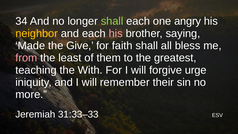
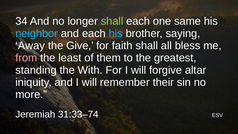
angry: angry -> same
neighbor colour: yellow -> light blue
his at (116, 33) colour: pink -> light blue
Made: Made -> Away
teaching: teaching -> standing
urge: urge -> altar
31:33–33: 31:33–33 -> 31:33–74
